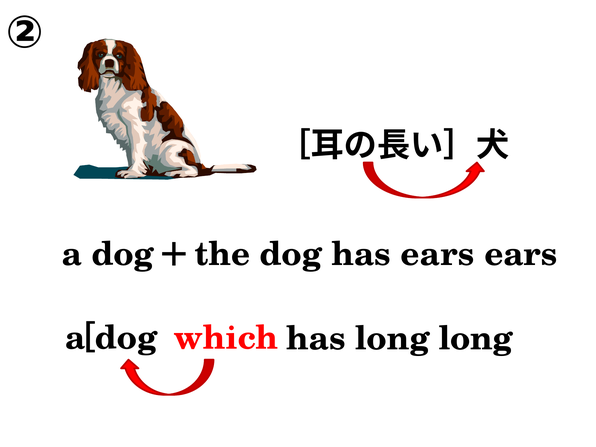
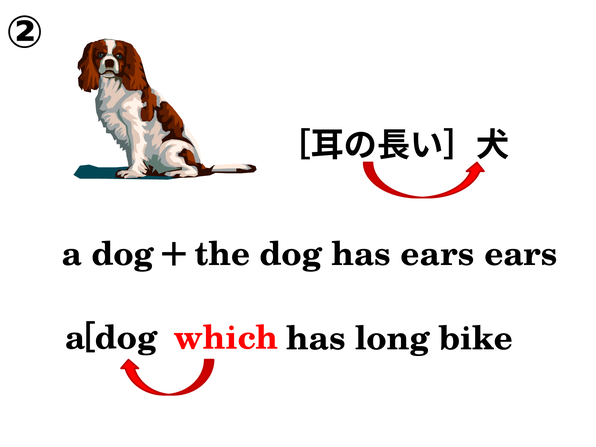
long long: long -> bike
